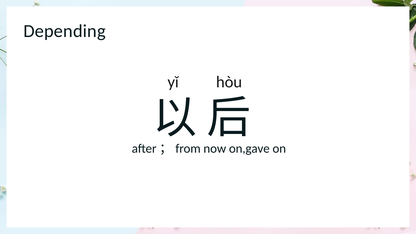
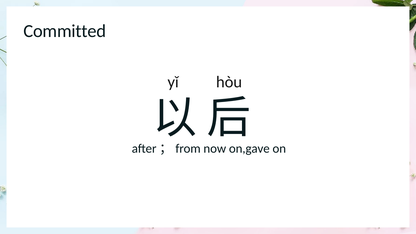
Depending: Depending -> Committed
